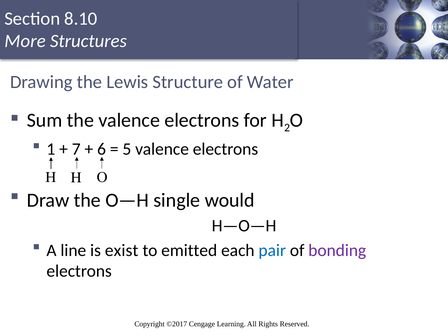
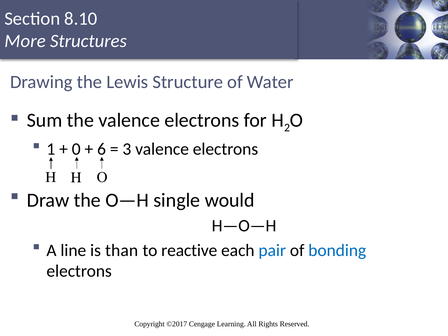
7: 7 -> 0
5: 5 -> 3
exist: exist -> than
emitted: emitted -> reactive
bonding colour: purple -> blue
